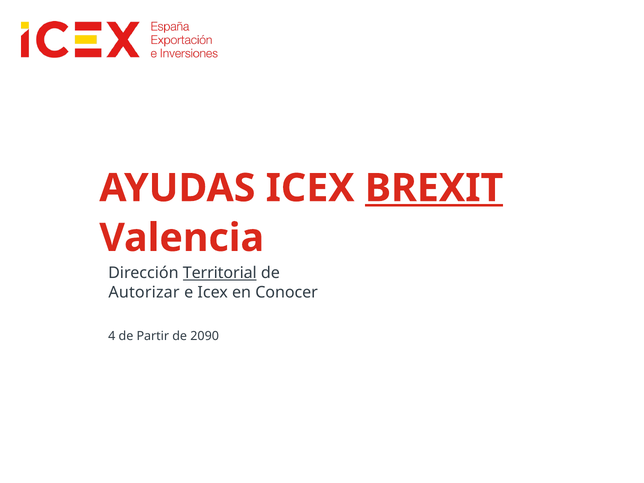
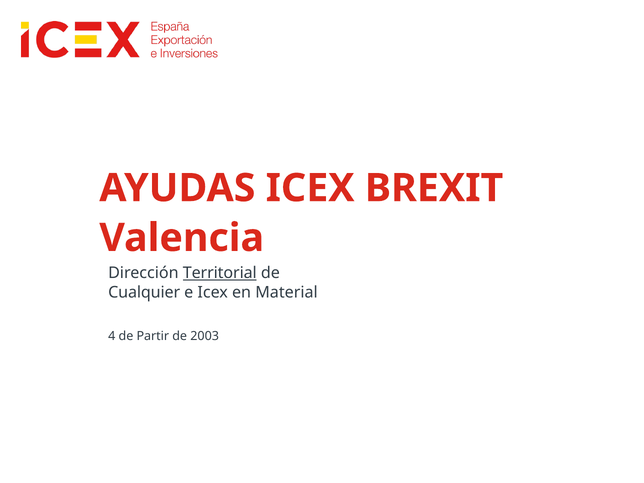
BREXIT underline: present -> none
Autorizar: Autorizar -> Cualquier
Conocer: Conocer -> Material
2090: 2090 -> 2003
